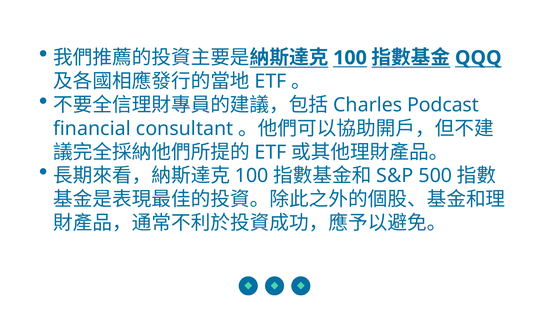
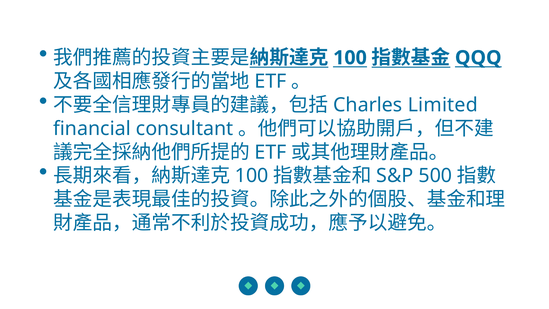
Podcast: Podcast -> Limited
